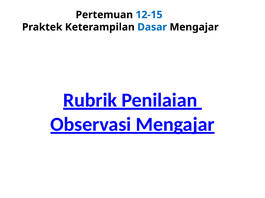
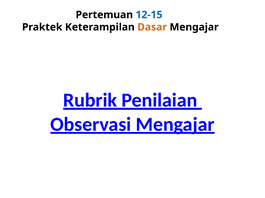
Dasar colour: blue -> orange
